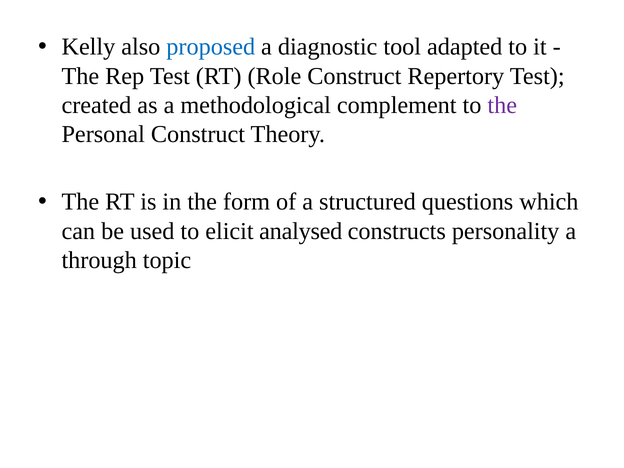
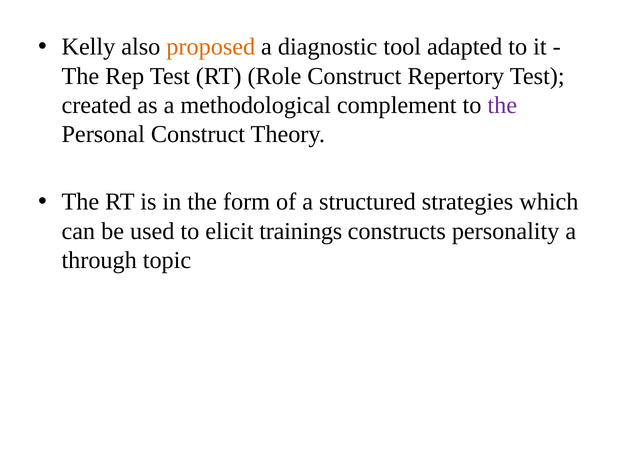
proposed colour: blue -> orange
questions: questions -> strategies
analysed: analysed -> trainings
